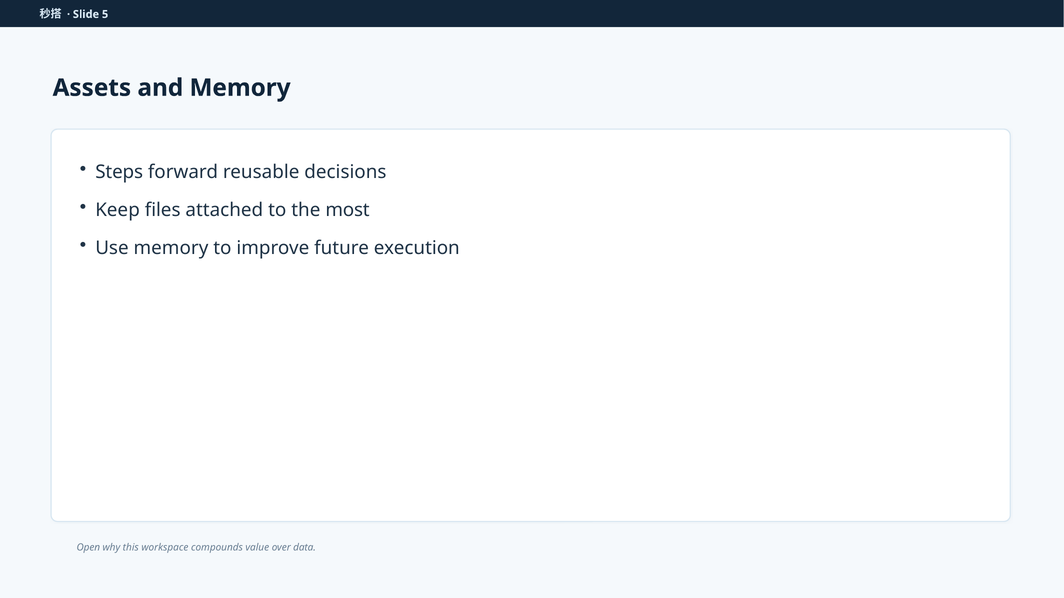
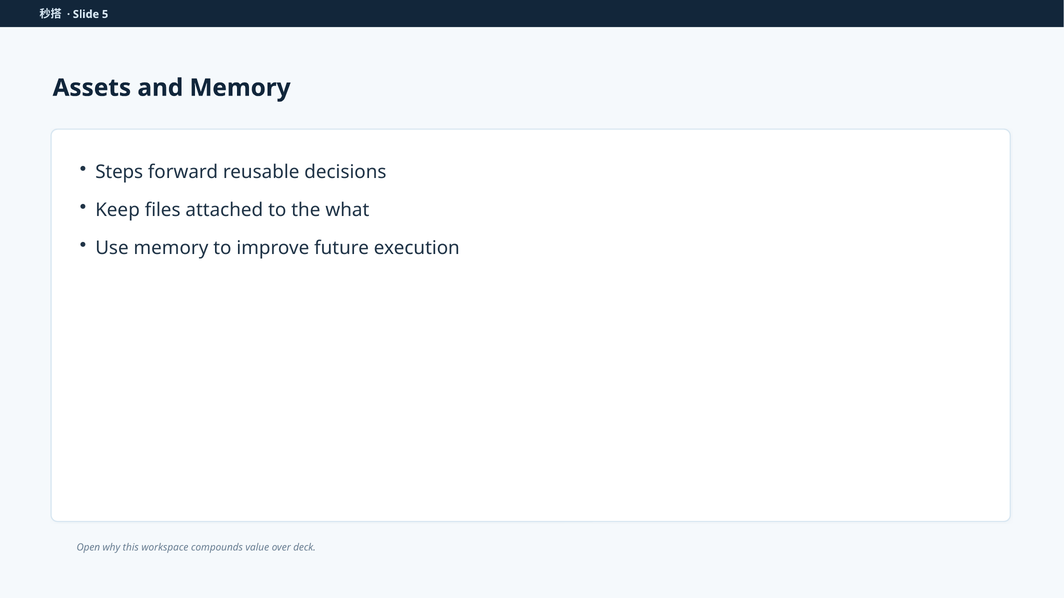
most: most -> what
data: data -> deck
